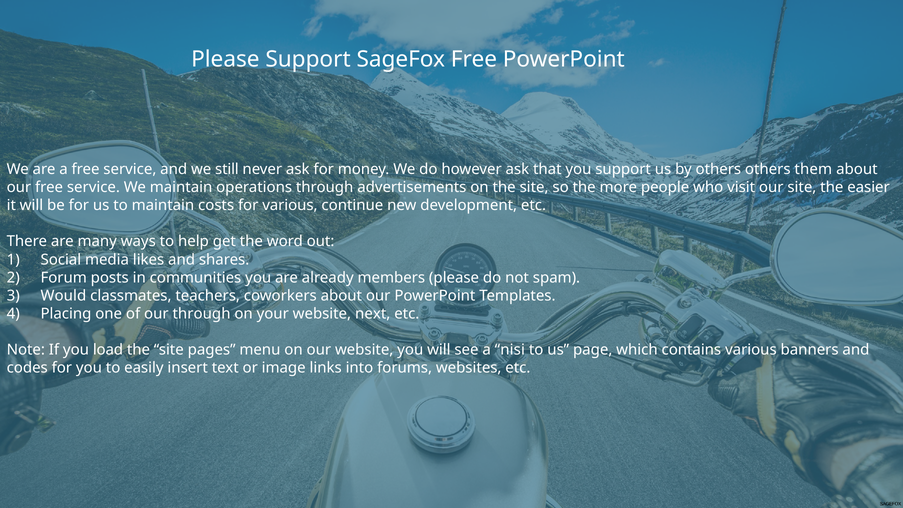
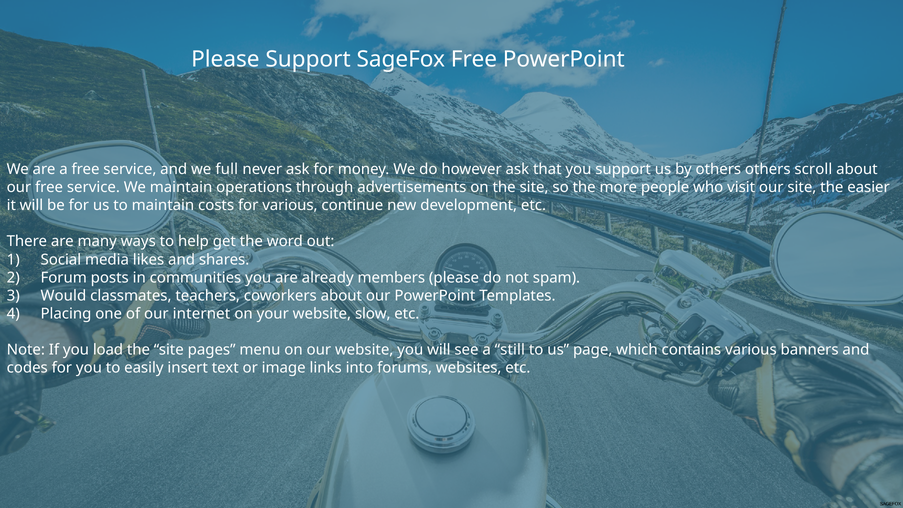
still: still -> full
them: them -> scroll
our through: through -> internet
next: next -> slow
nisi: nisi -> still
